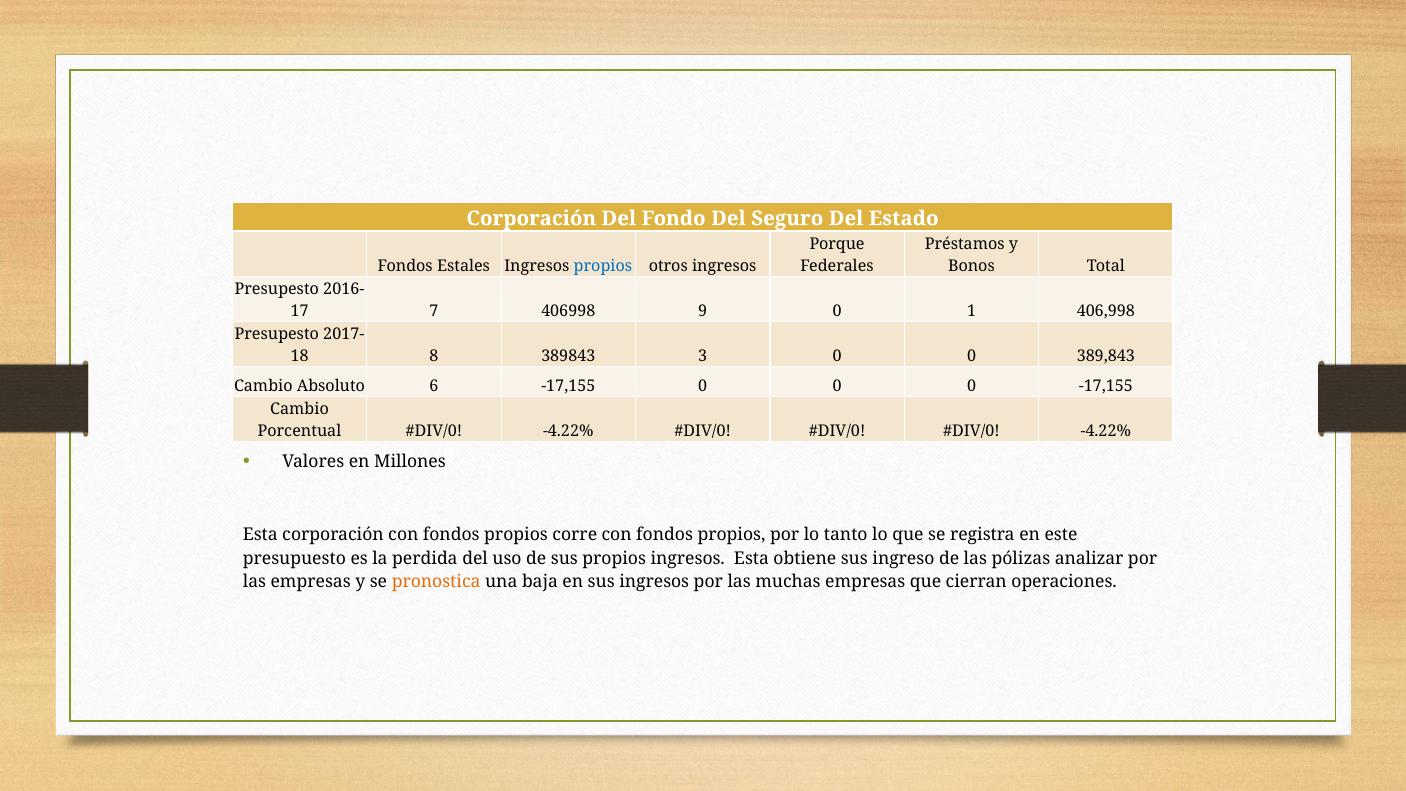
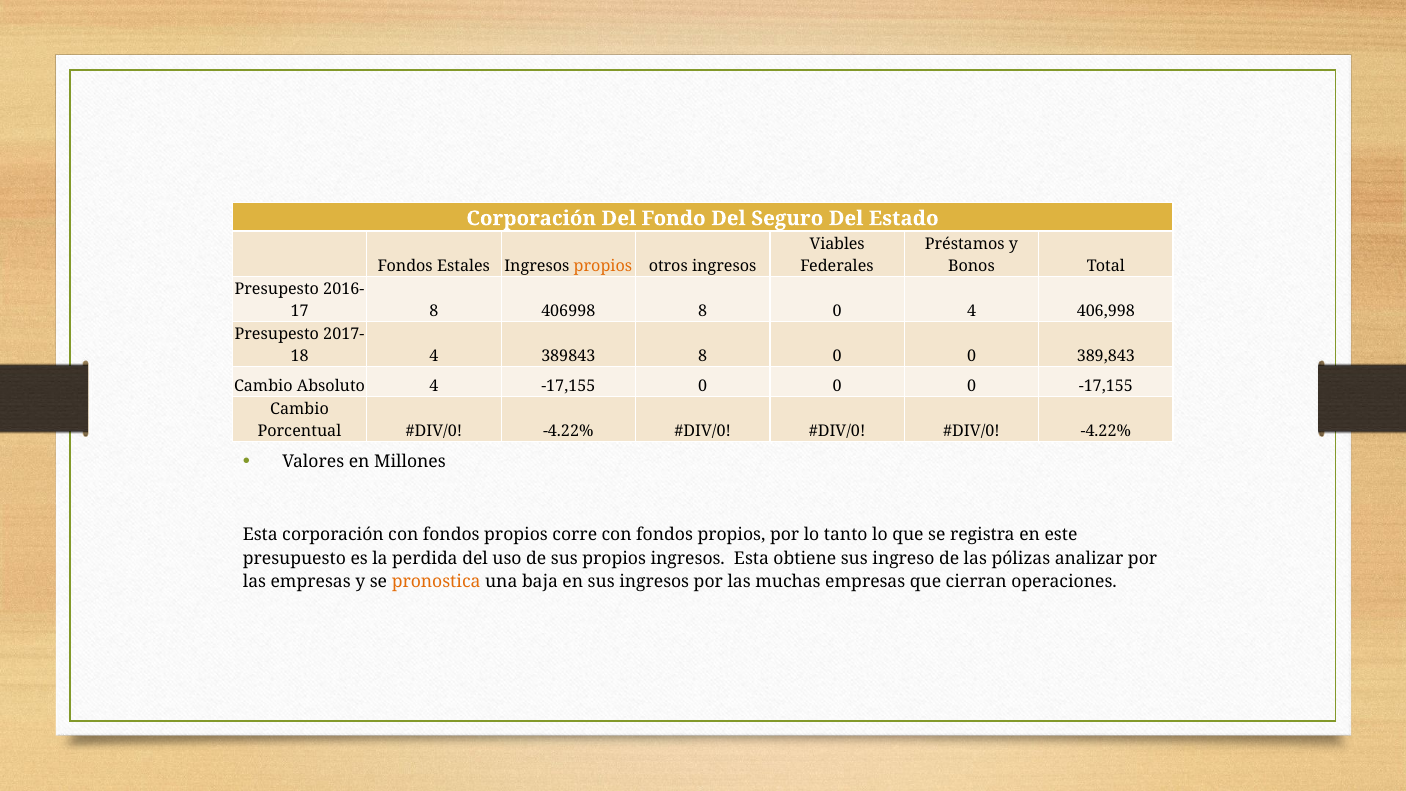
Porque: Porque -> Viables
propios at (603, 266) colour: blue -> orange
7 at (434, 311): 7 -> 8
406998 9: 9 -> 8
0 1: 1 -> 4
8 at (434, 356): 8 -> 4
389843 3: 3 -> 8
Absoluto 6: 6 -> 4
